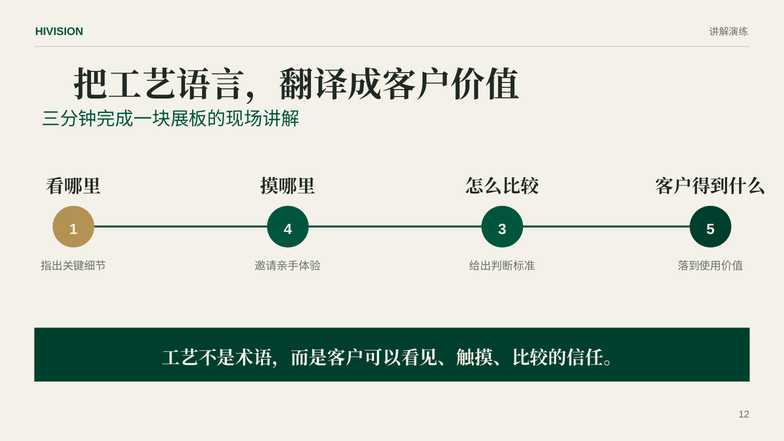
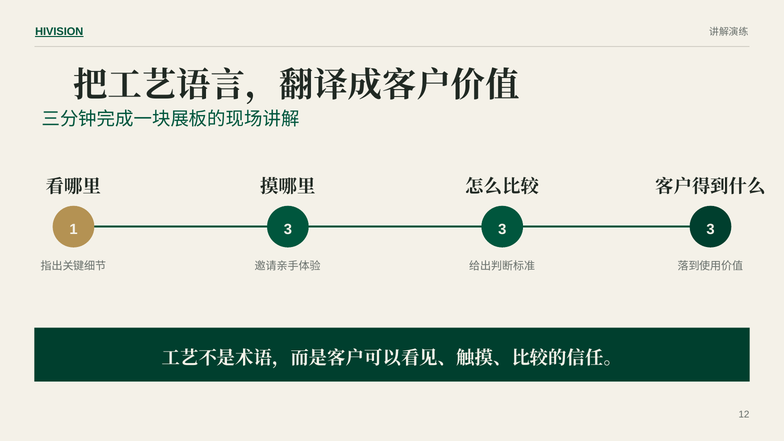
HIVISION underline: none -> present
1 4: 4 -> 3
5 at (711, 229): 5 -> 3
